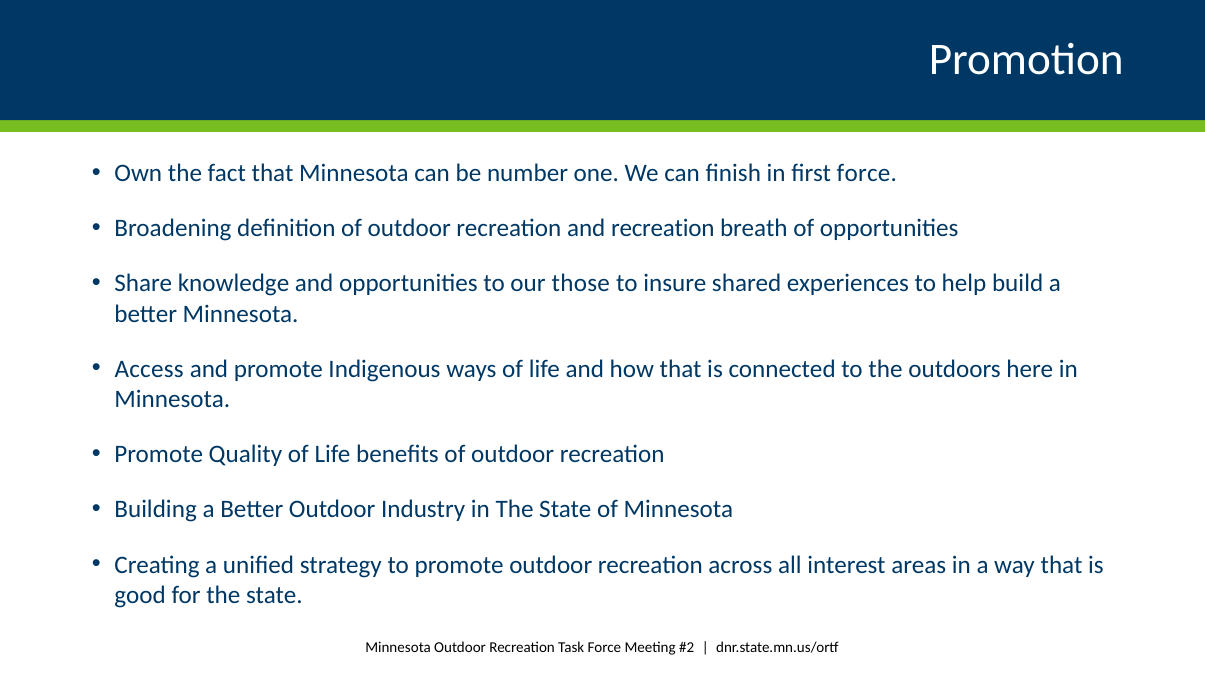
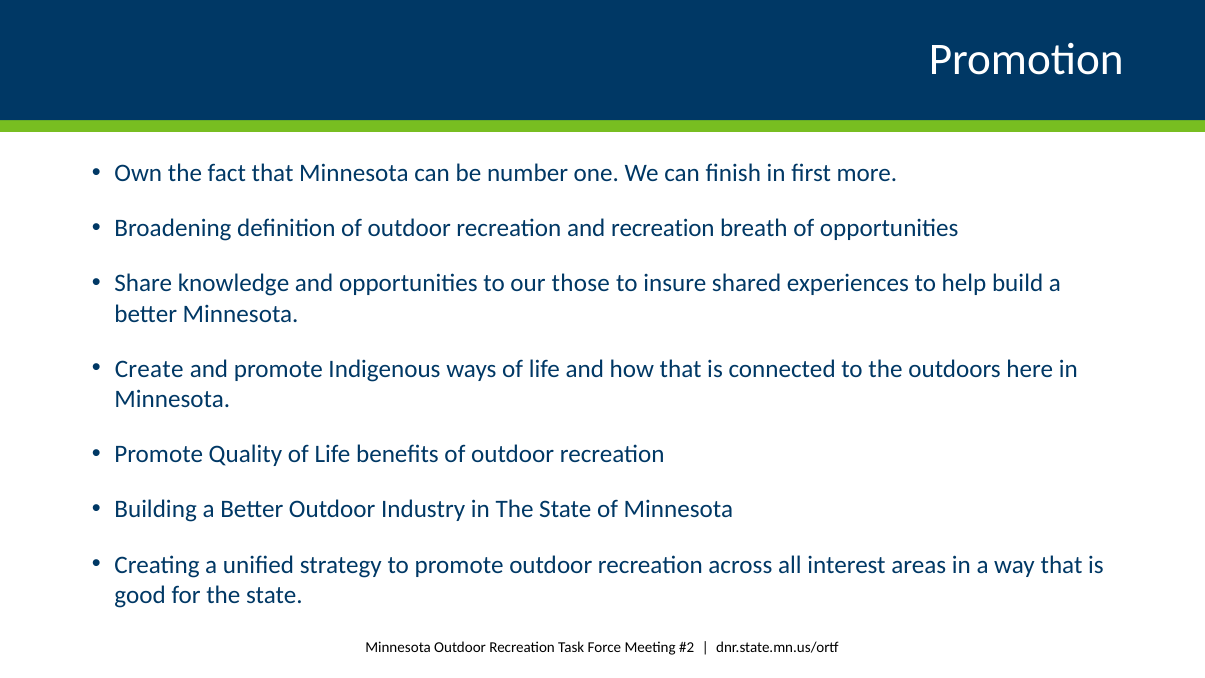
first force: force -> more
Access: Access -> Create
